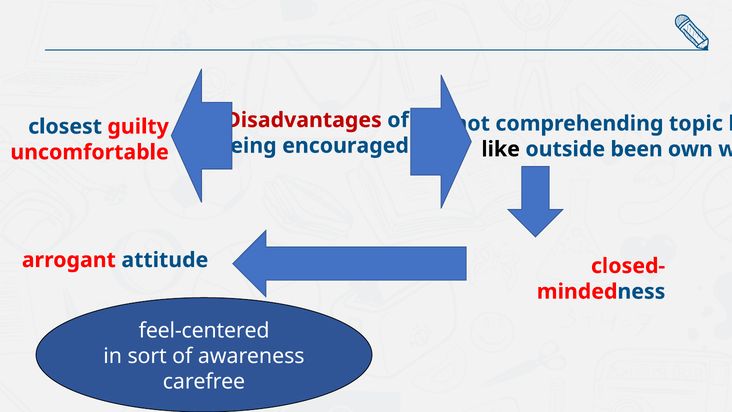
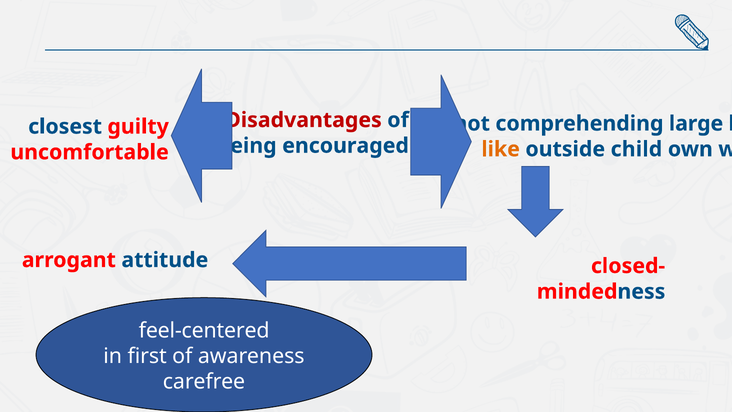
topic: topic -> large
like colour: black -> orange
been: been -> child
sort: sort -> first
